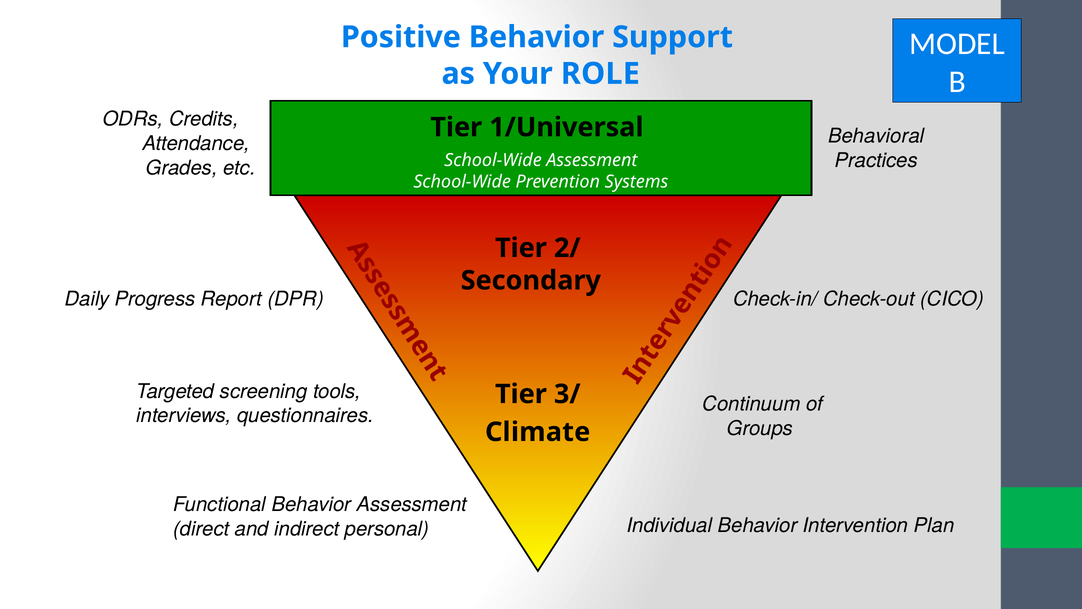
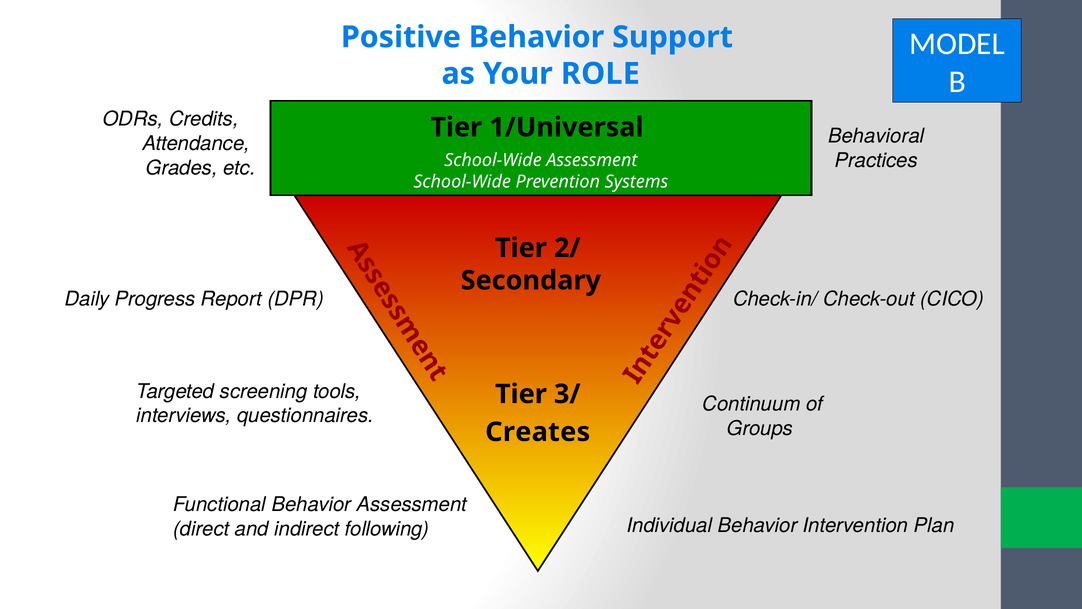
Climate: Climate -> Creates
personal: personal -> following
